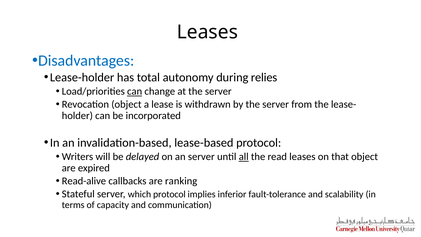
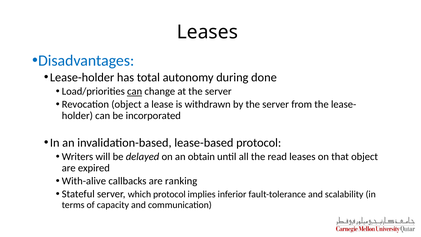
relies: relies -> done
an server: server -> obtain
all underline: present -> none
Read-alive: Read-alive -> With-alive
